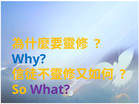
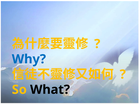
What colour: purple -> black
